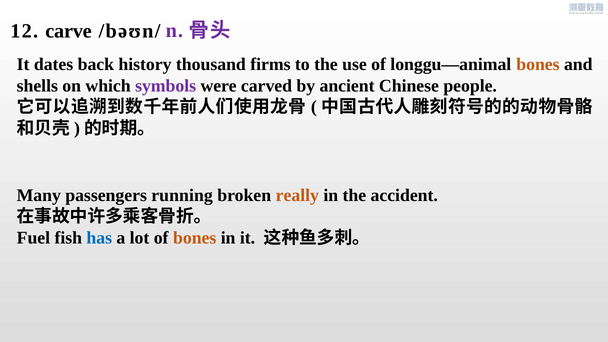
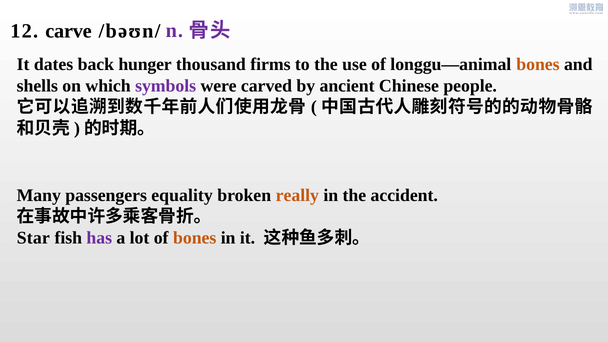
history: history -> hunger
running: running -> equality
Fuel: Fuel -> Star
has colour: blue -> purple
